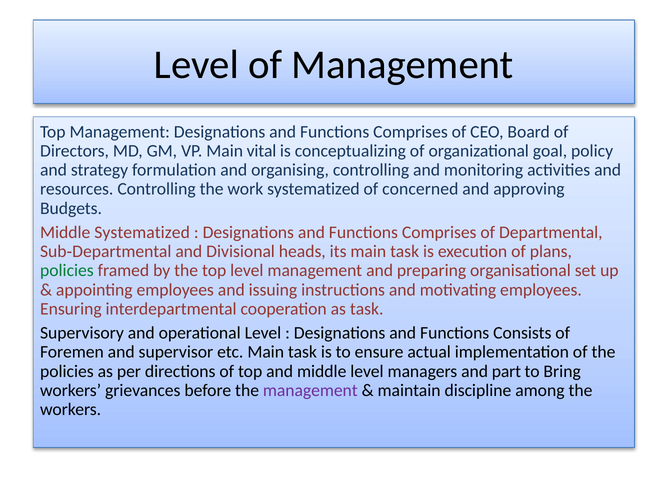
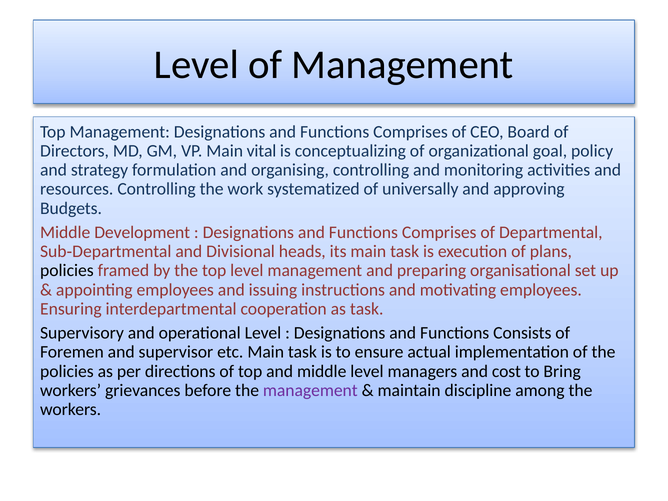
concerned: concerned -> universally
Middle Systematized: Systematized -> Development
policies at (67, 271) colour: green -> black
part: part -> cost
